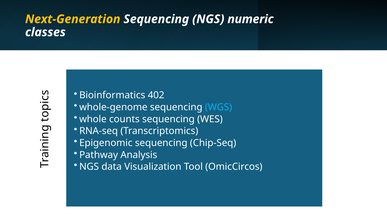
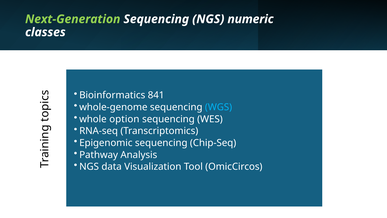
Next-Generation colour: yellow -> light green
402: 402 -> 841
counts: counts -> option
